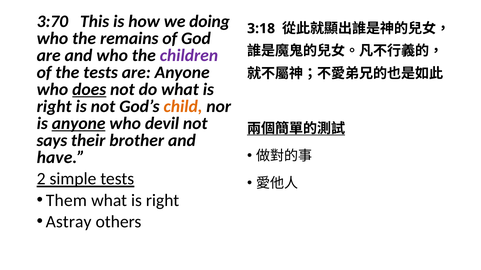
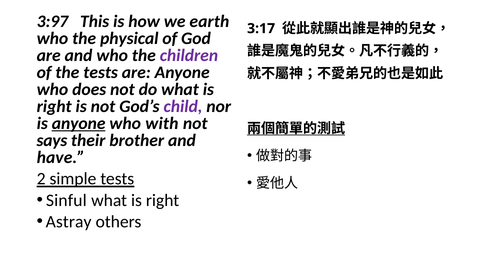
3:70: 3:70 -> 3:97
doing: doing -> earth
3:18: 3:18 -> 3:17
remains: remains -> physical
does underline: present -> none
child colour: orange -> purple
devil: devil -> with
Them: Them -> Sinful
